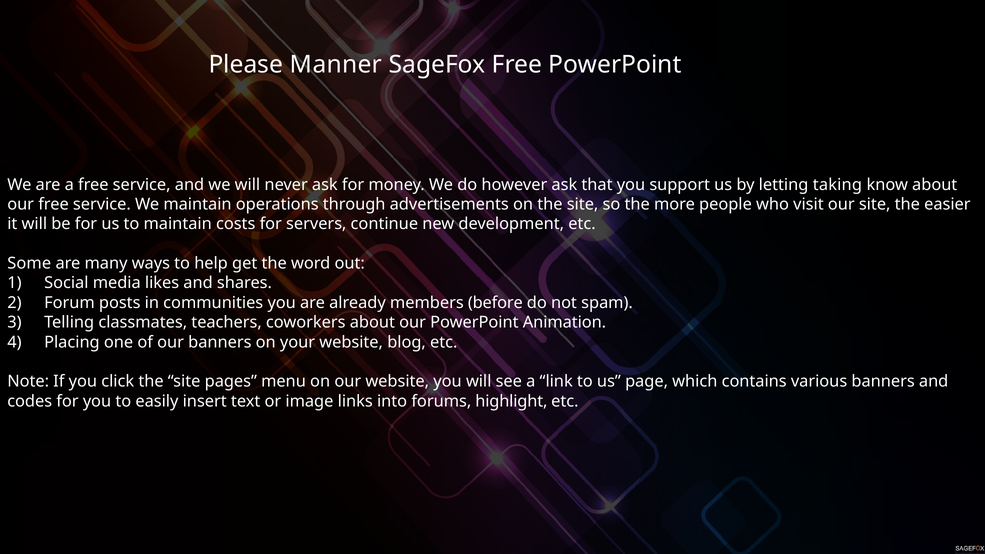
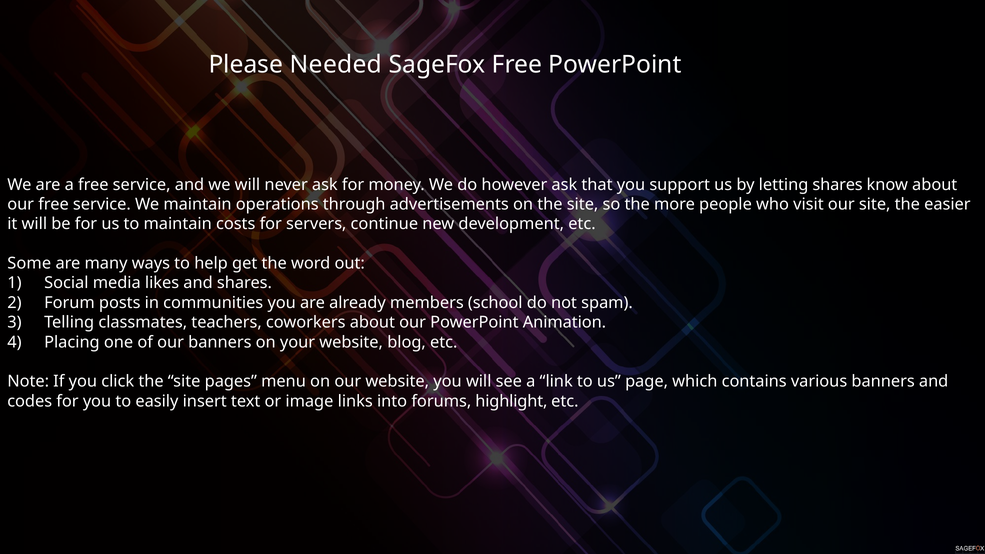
Manner: Manner -> Needed
letting taking: taking -> shares
before: before -> school
